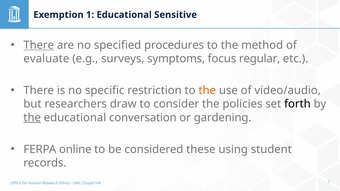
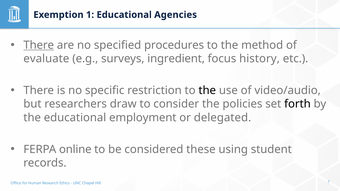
Sensitive: Sensitive -> Agencies
symptoms: symptoms -> ingredient
regular: regular -> history
the at (207, 91) colour: orange -> black
the at (32, 118) underline: present -> none
conversation: conversation -> employment
gardening: gardening -> delegated
